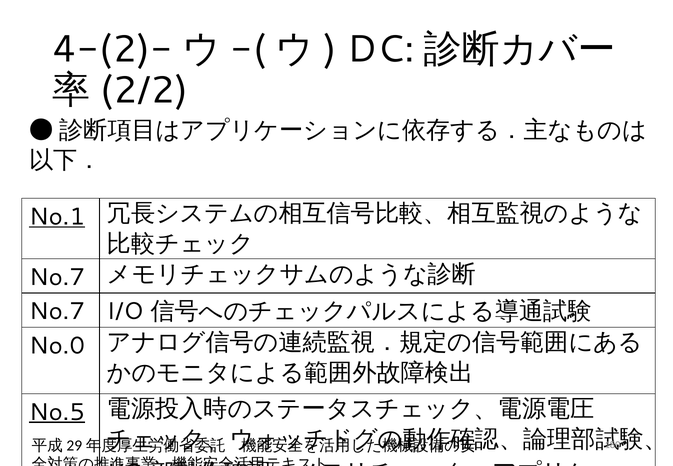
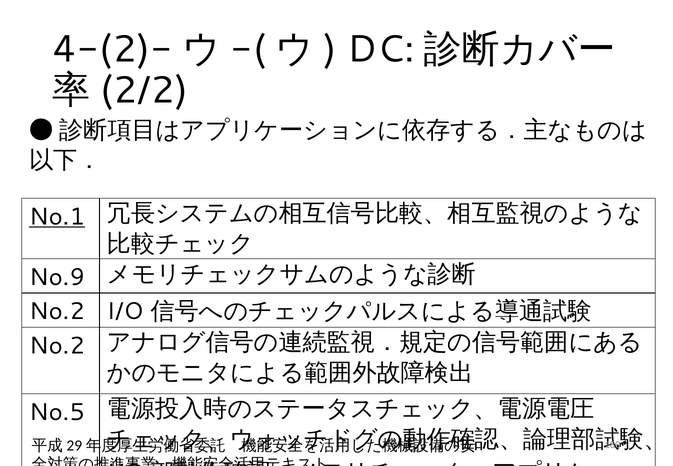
No.7 at (57, 277): No.7 -> No.9
No.7 at (57, 311): No.7 -> No.2
No.0 at (57, 346): No.0 -> No.2
No.5 underline: present -> none
